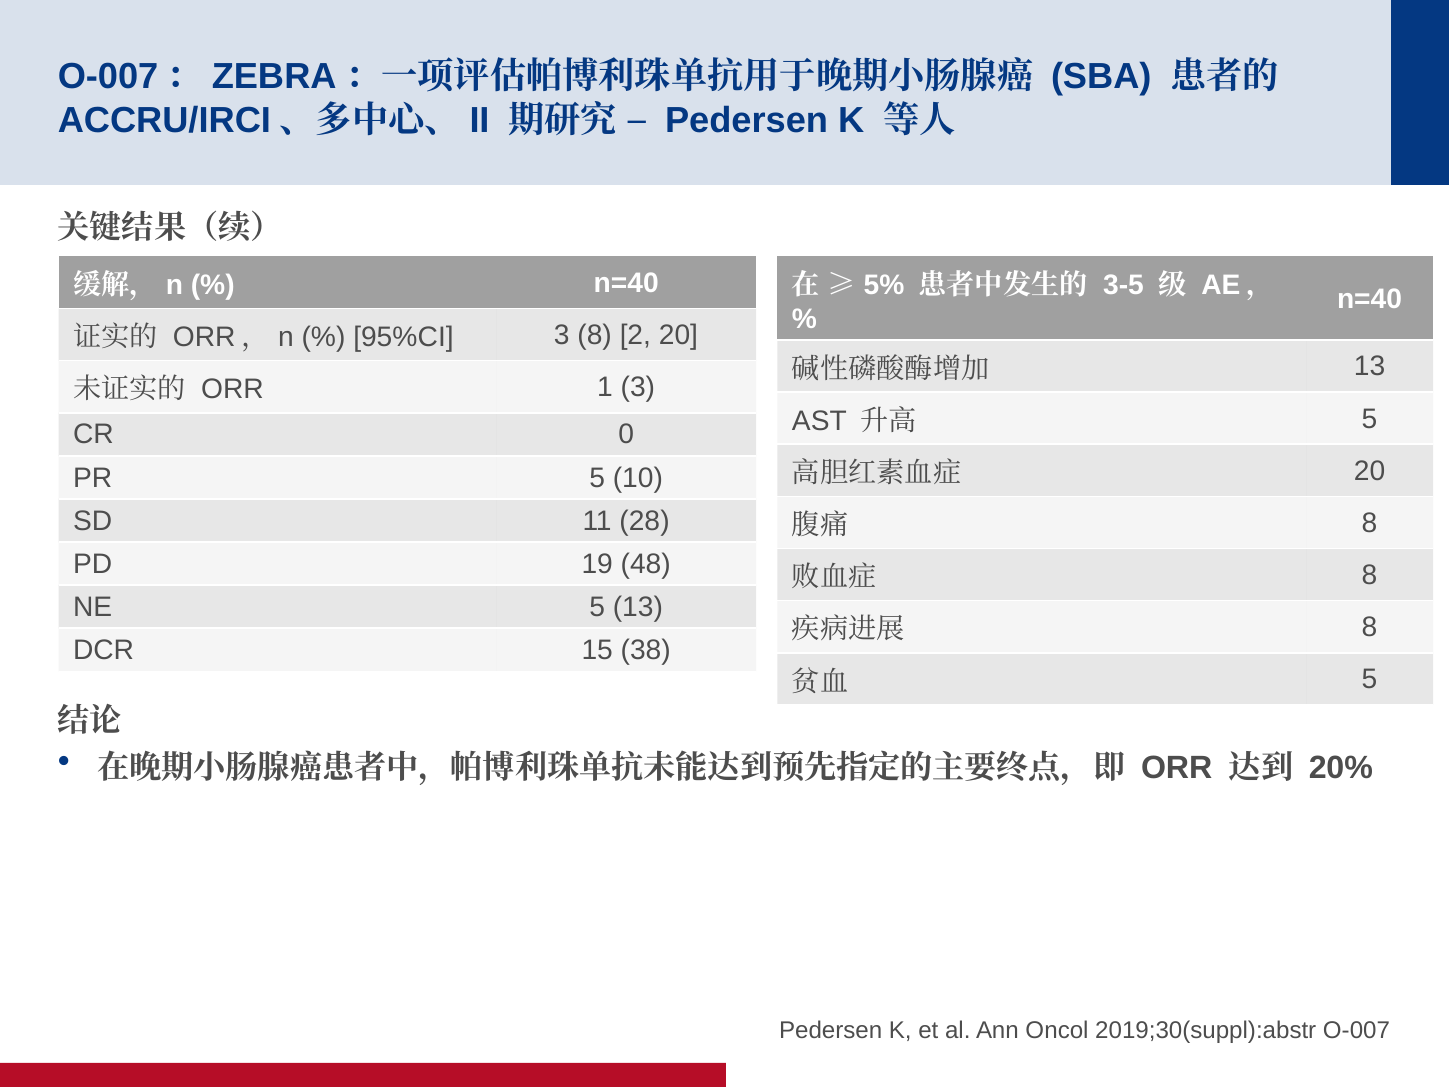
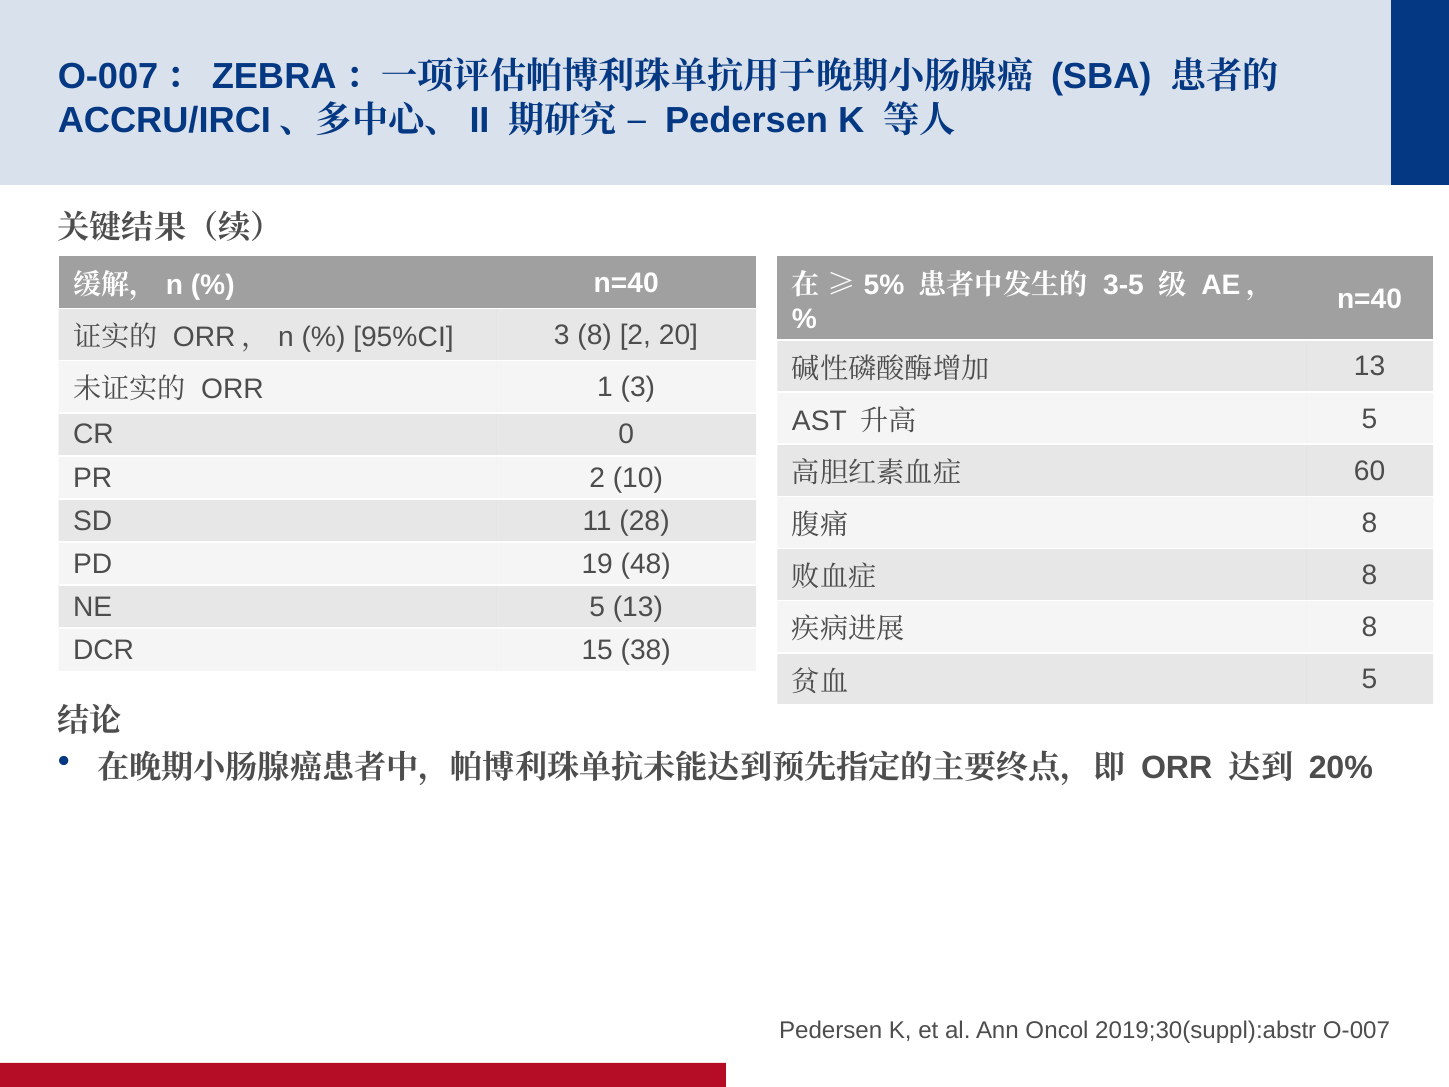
20 at (1370, 471): 20 -> 60
PR 5: 5 -> 2
